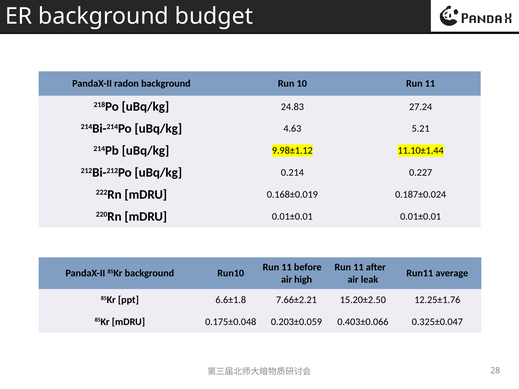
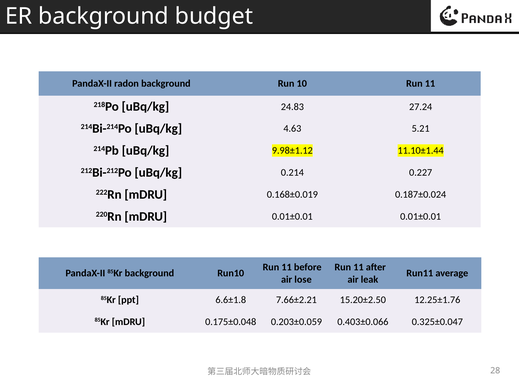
high: high -> lose
